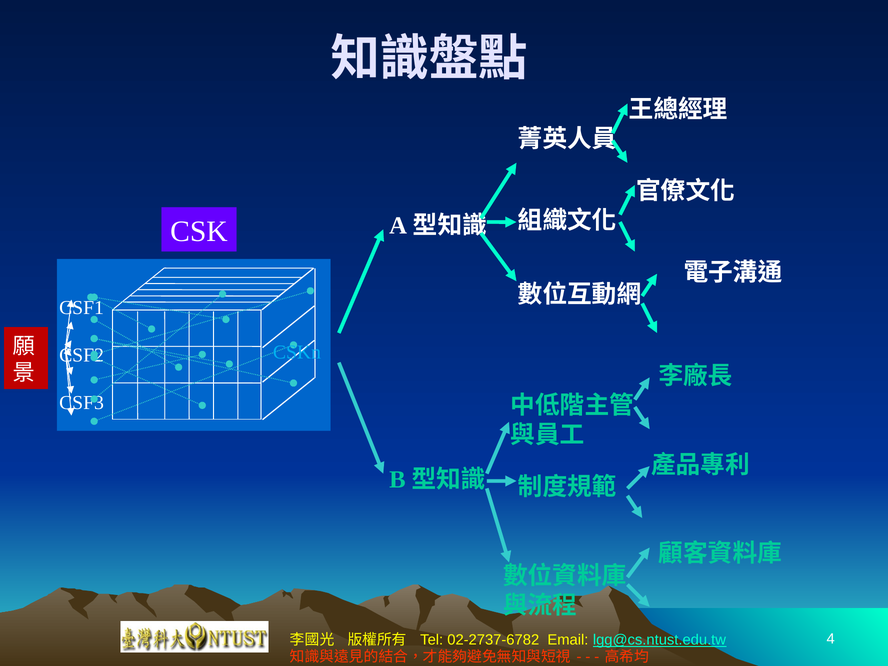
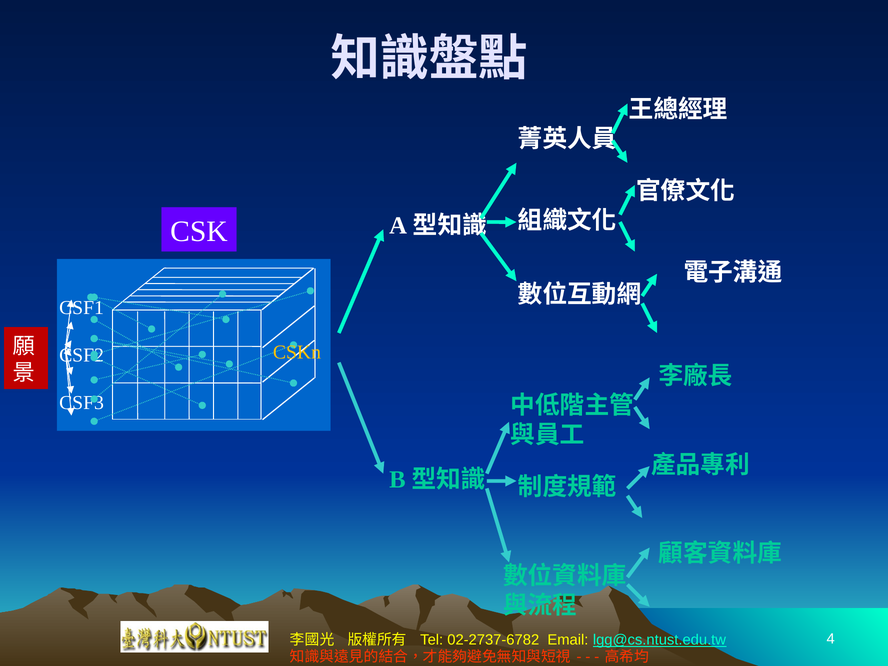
CSKn colour: light blue -> yellow
